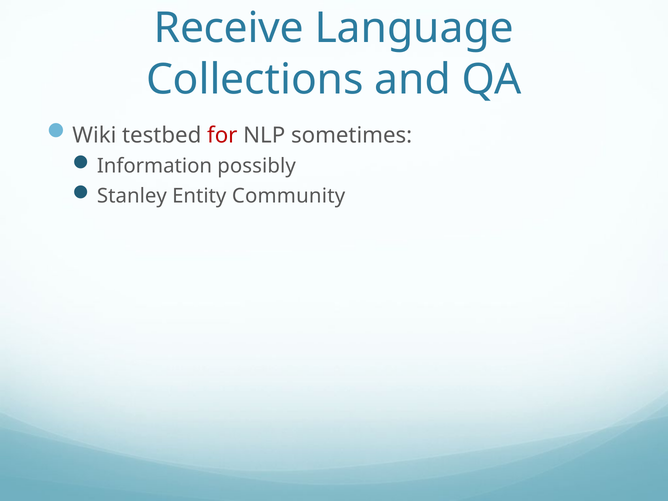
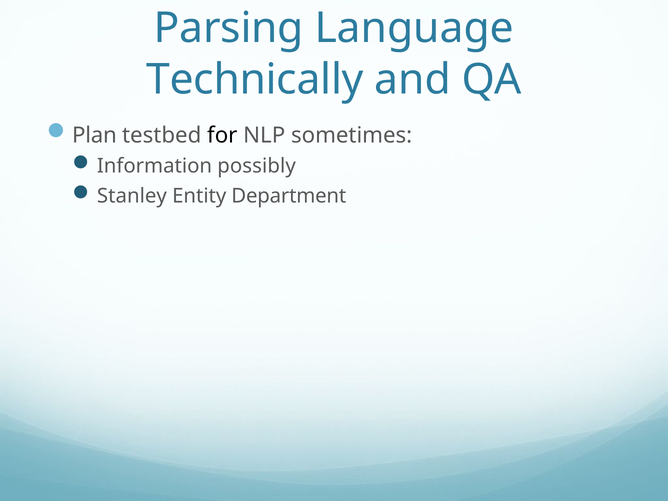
Receive: Receive -> Parsing
Collections: Collections -> Technically
Wiki: Wiki -> Plan
for colour: red -> black
Community: Community -> Department
